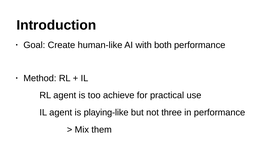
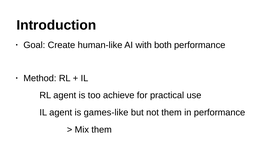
playing-like: playing-like -> games-like
not three: three -> them
